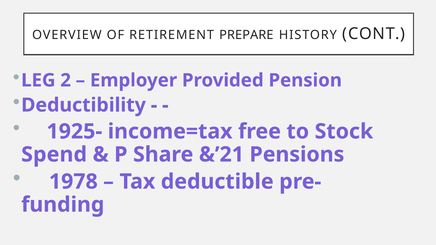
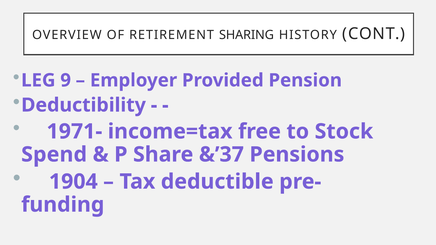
PREPARE: PREPARE -> SHARING
2: 2 -> 9
1925-: 1925- -> 1971-
&’21: &’21 -> &’37
1978: 1978 -> 1904
